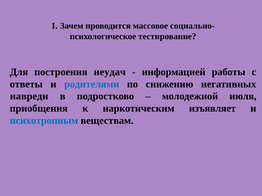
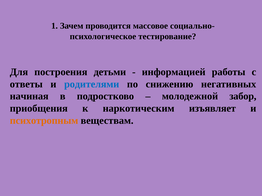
неудач: неудач -> детьми
навреди: навреди -> начиная
июля: июля -> забор
психотропным colour: blue -> orange
